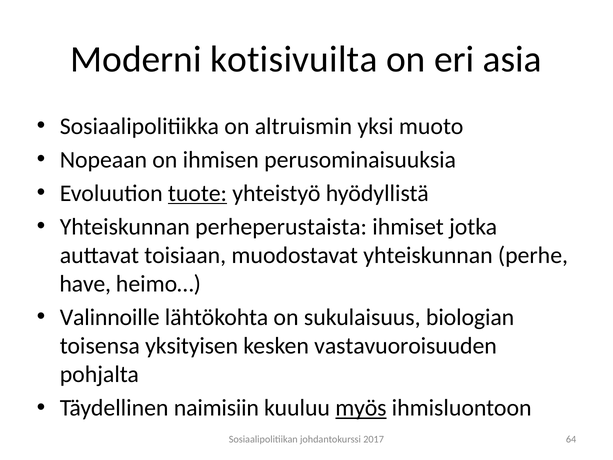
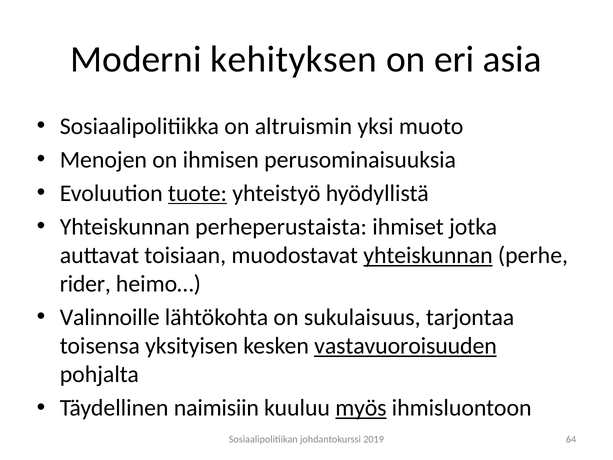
kotisivuilta: kotisivuilta -> kehityksen
Nopeaan: Nopeaan -> Menojen
yhteiskunnan at (428, 255) underline: none -> present
have: have -> rider
biologian: biologian -> tarjontaa
vastavuoroisuuden underline: none -> present
2017: 2017 -> 2019
